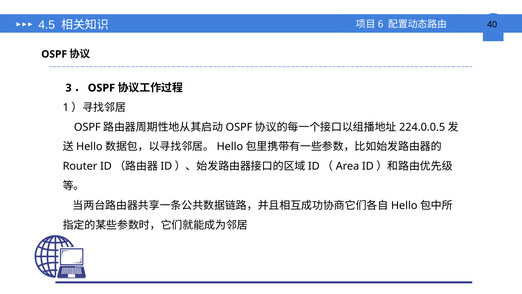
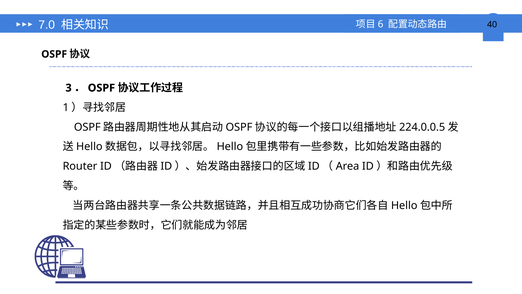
4.5: 4.5 -> 7.0
